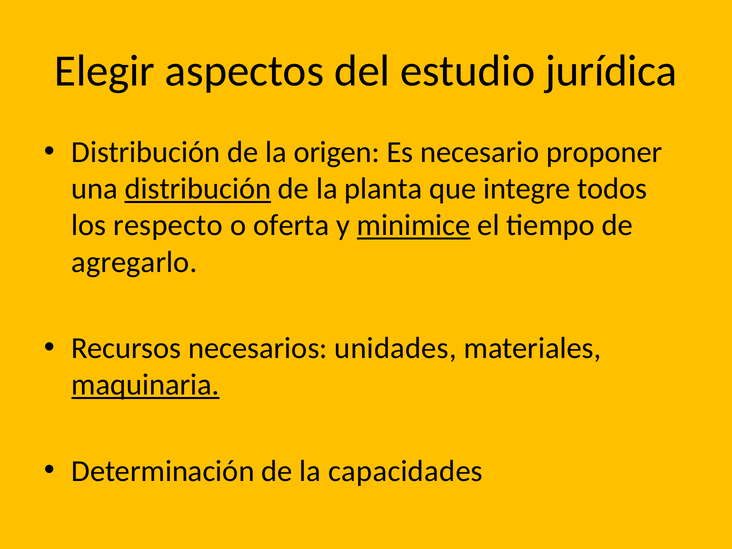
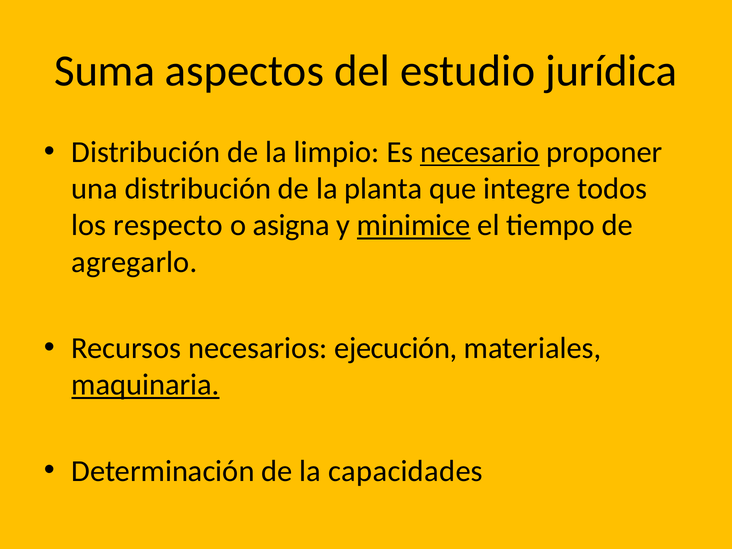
Elegir: Elegir -> Suma
origen: origen -> limpio
necesario underline: none -> present
distribución at (198, 189) underline: present -> none
oferta: oferta -> asigna
unidades: unidades -> ejecución
